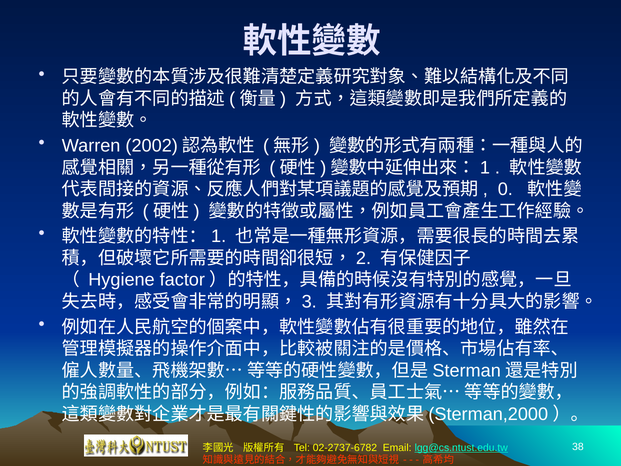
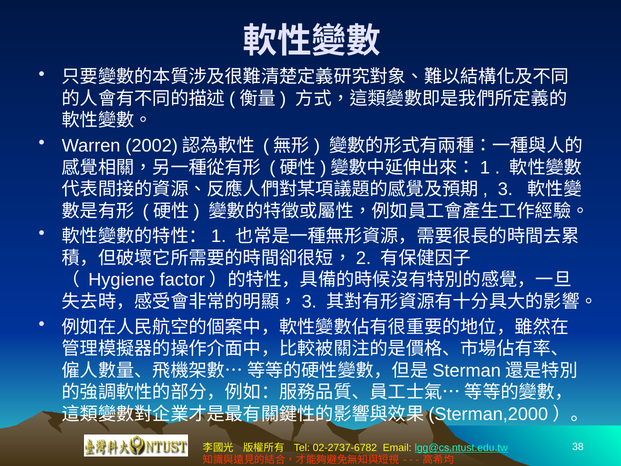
0: 0 -> 3
